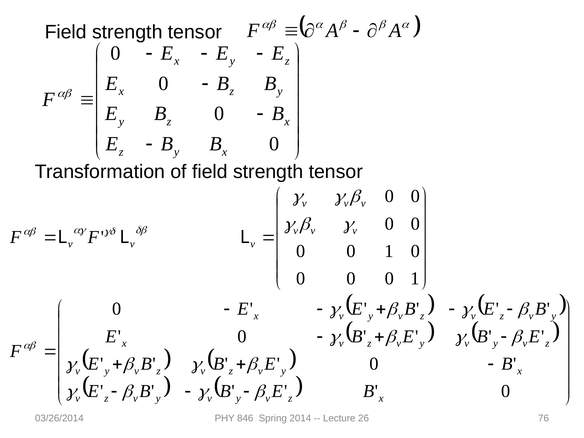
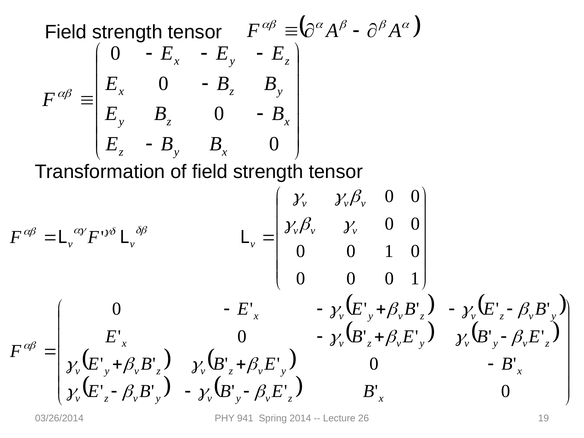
846: 846 -> 941
76: 76 -> 19
